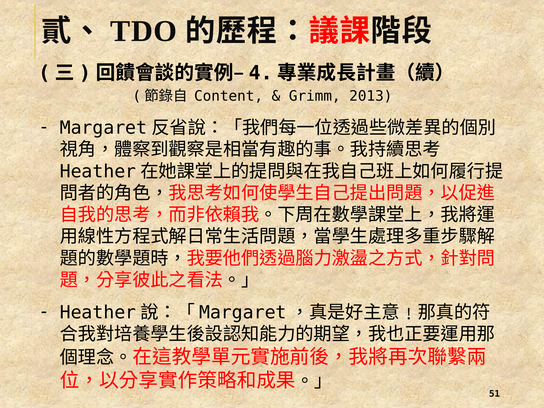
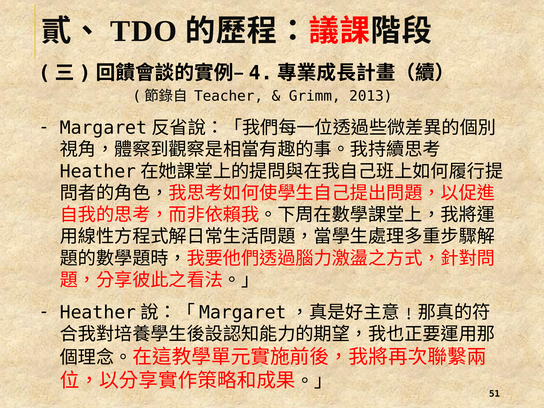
Content: Content -> Teacher
